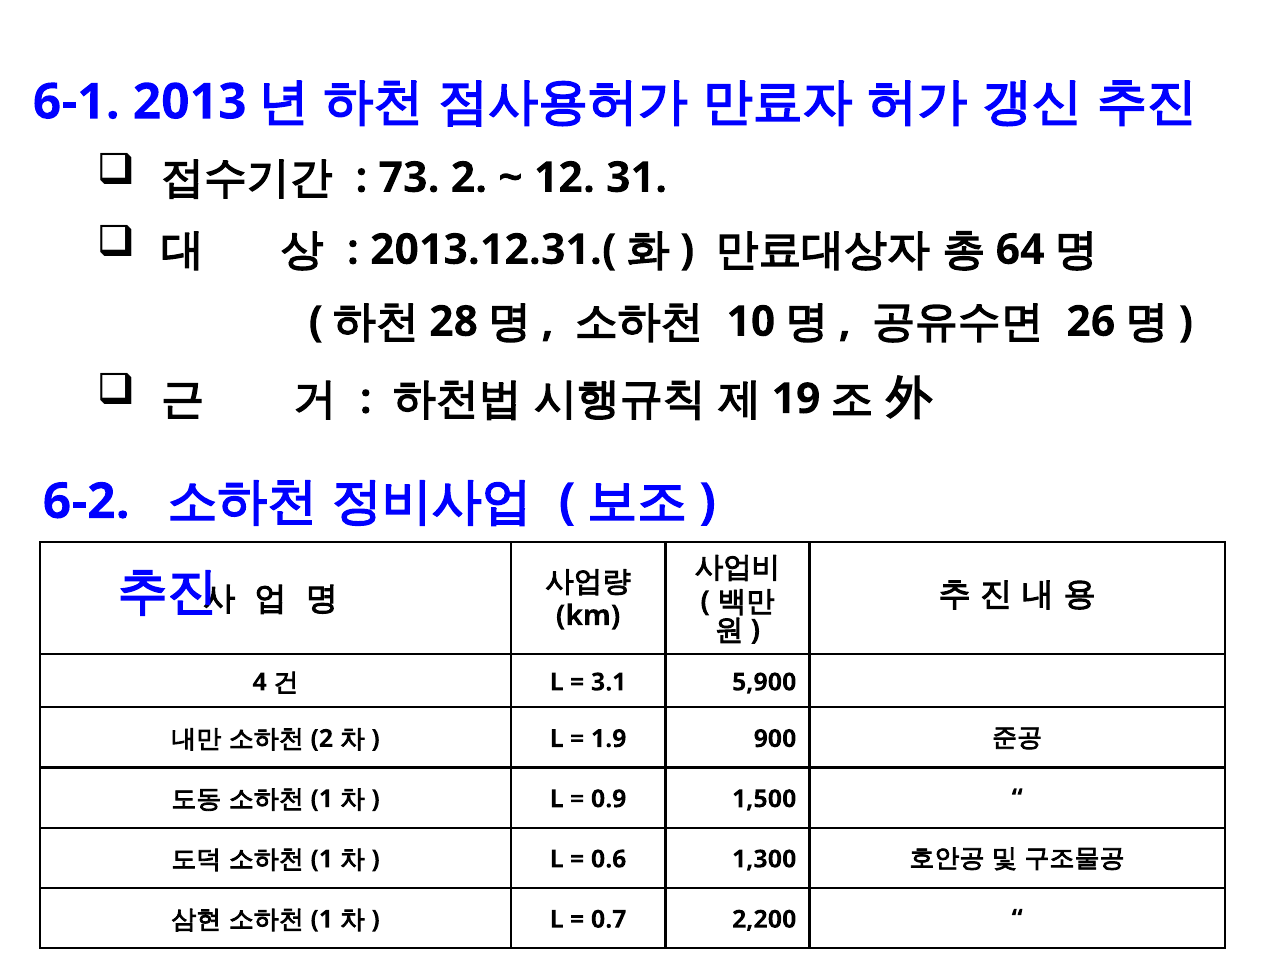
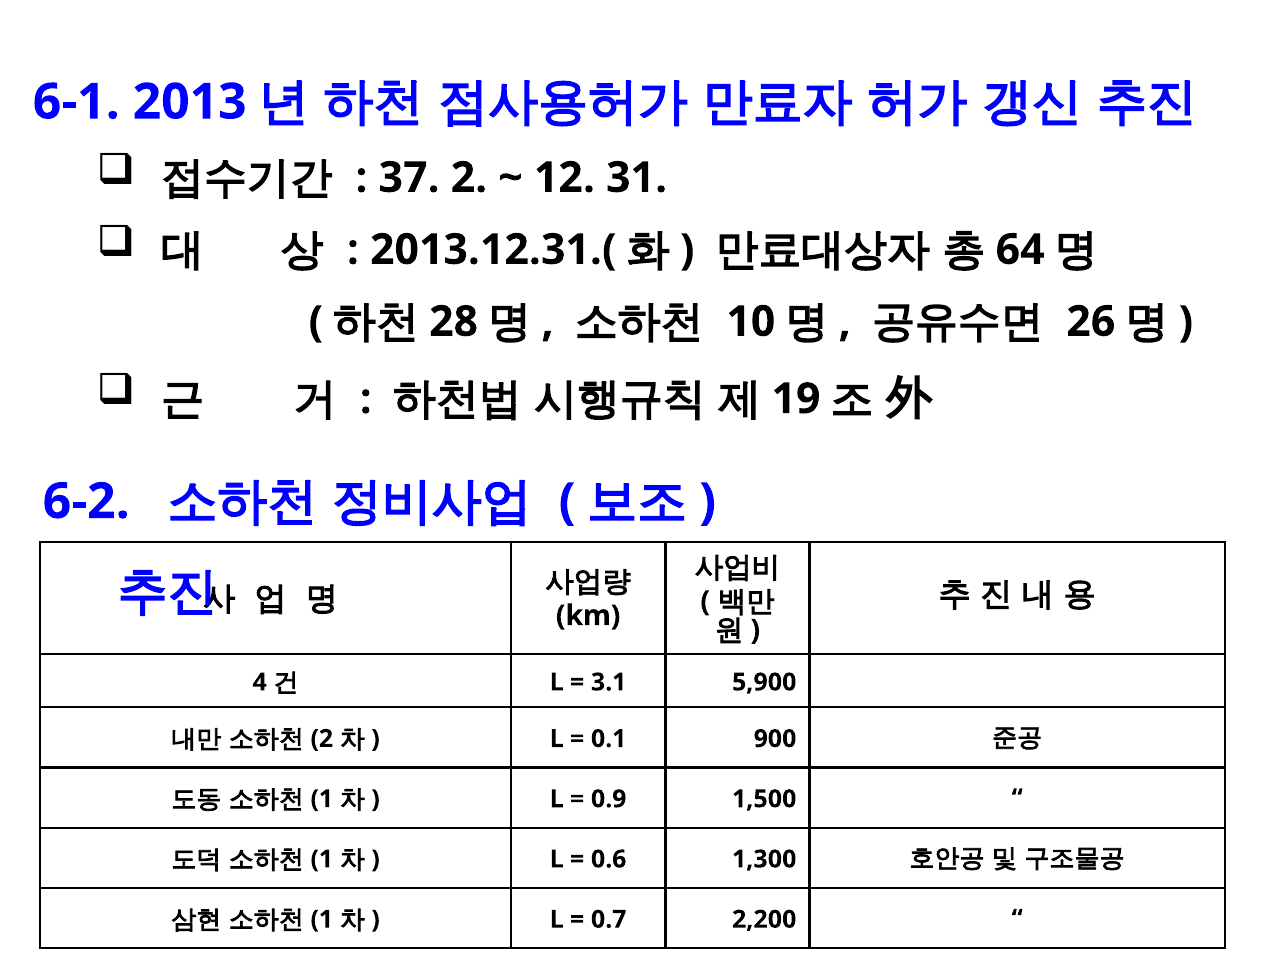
73: 73 -> 37
1.9: 1.9 -> 0.1
